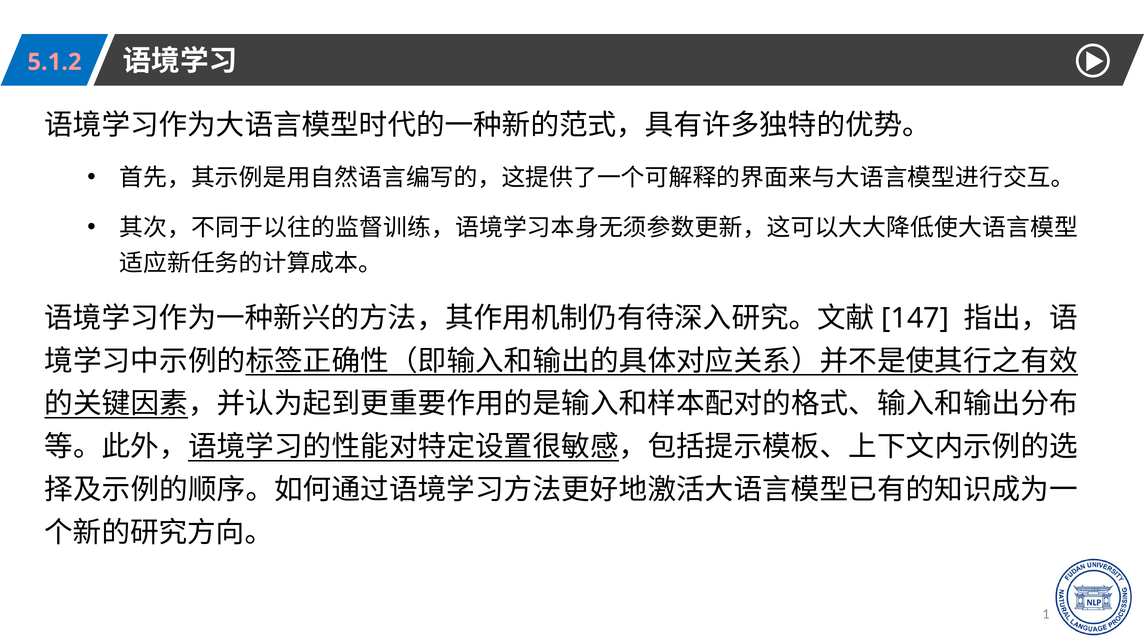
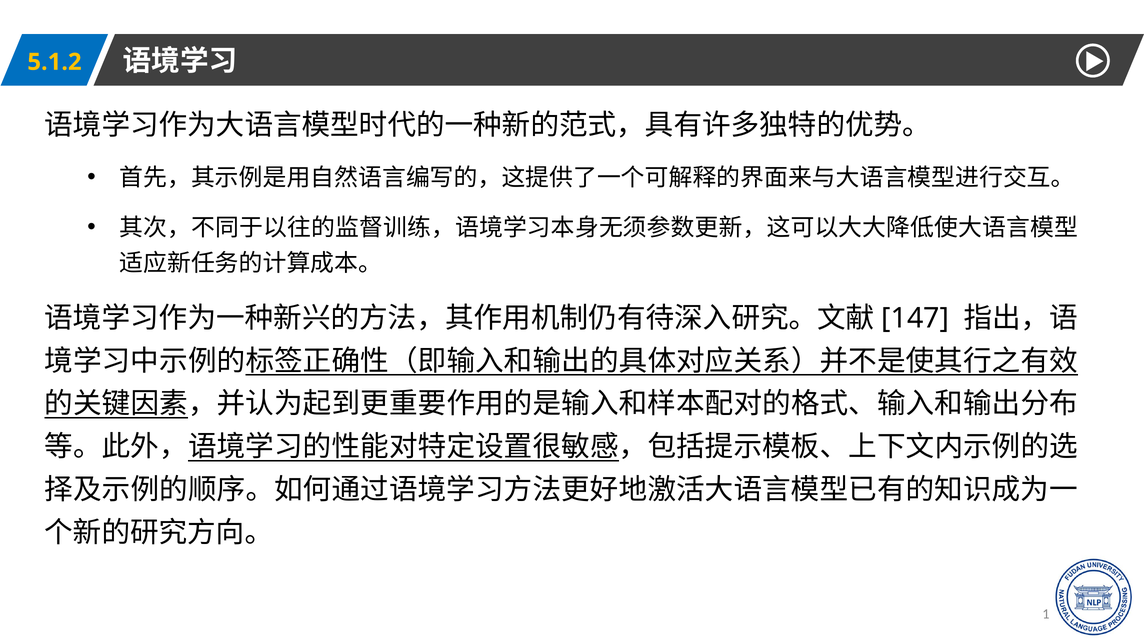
5.1.2 colour: pink -> yellow
